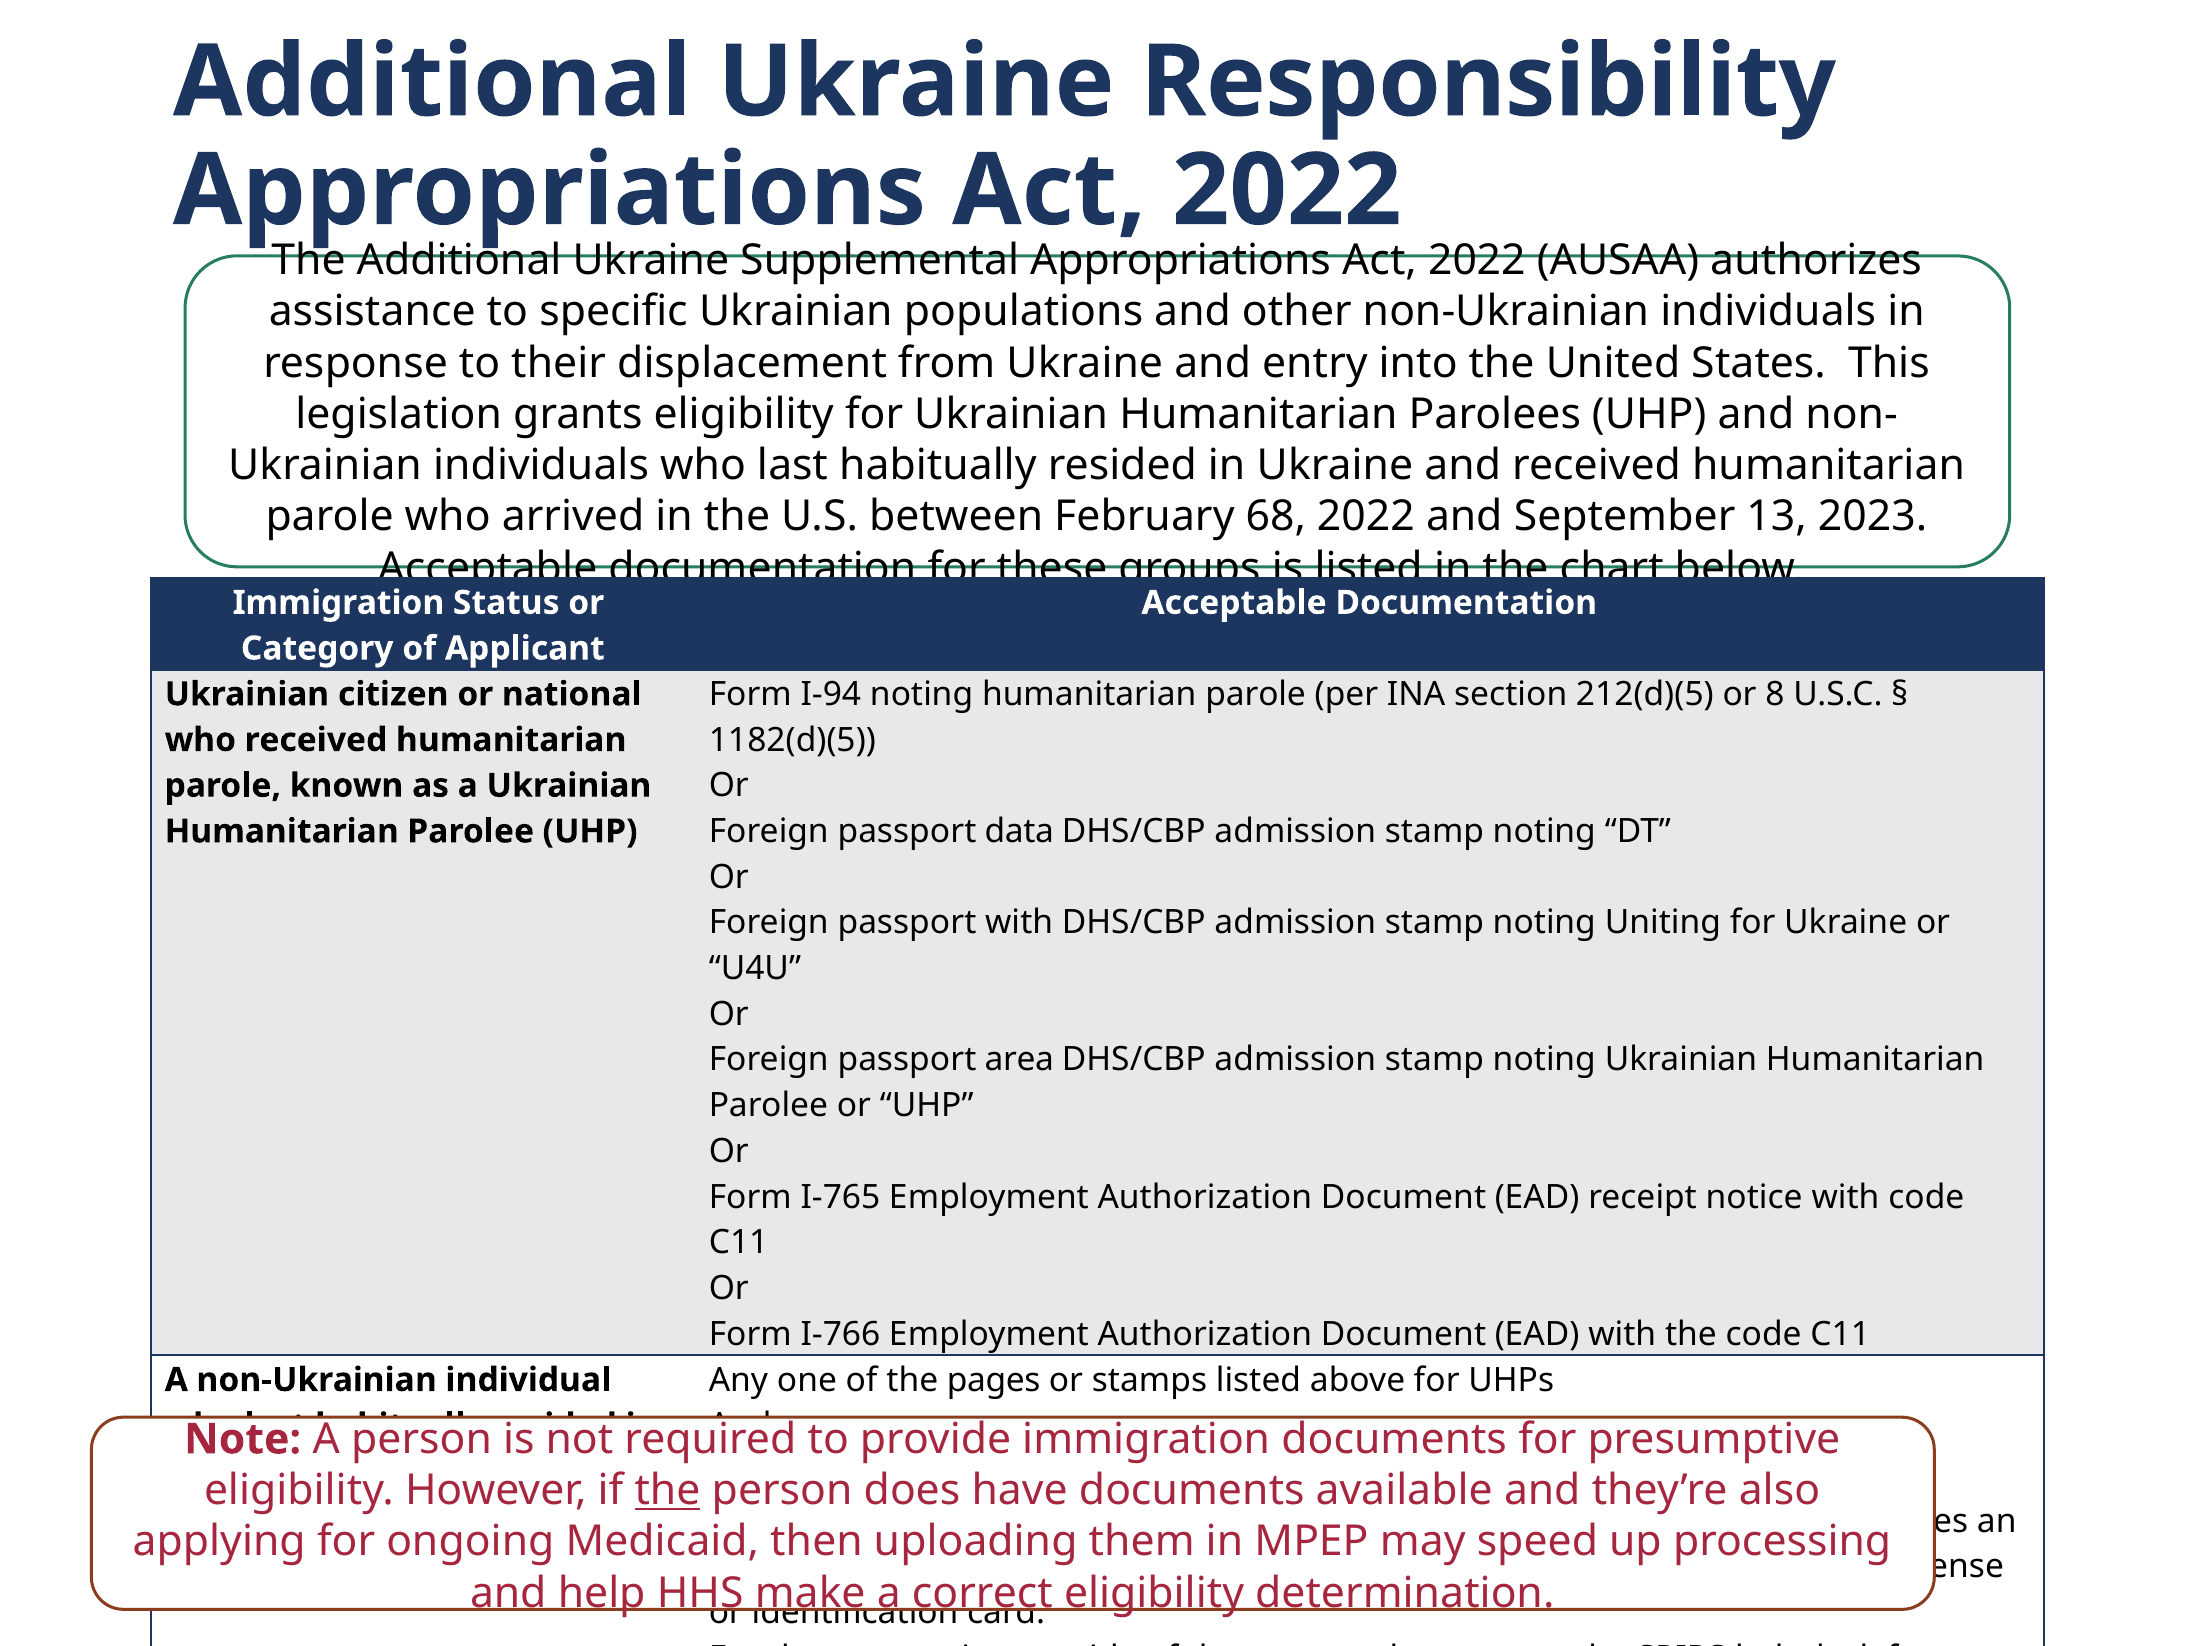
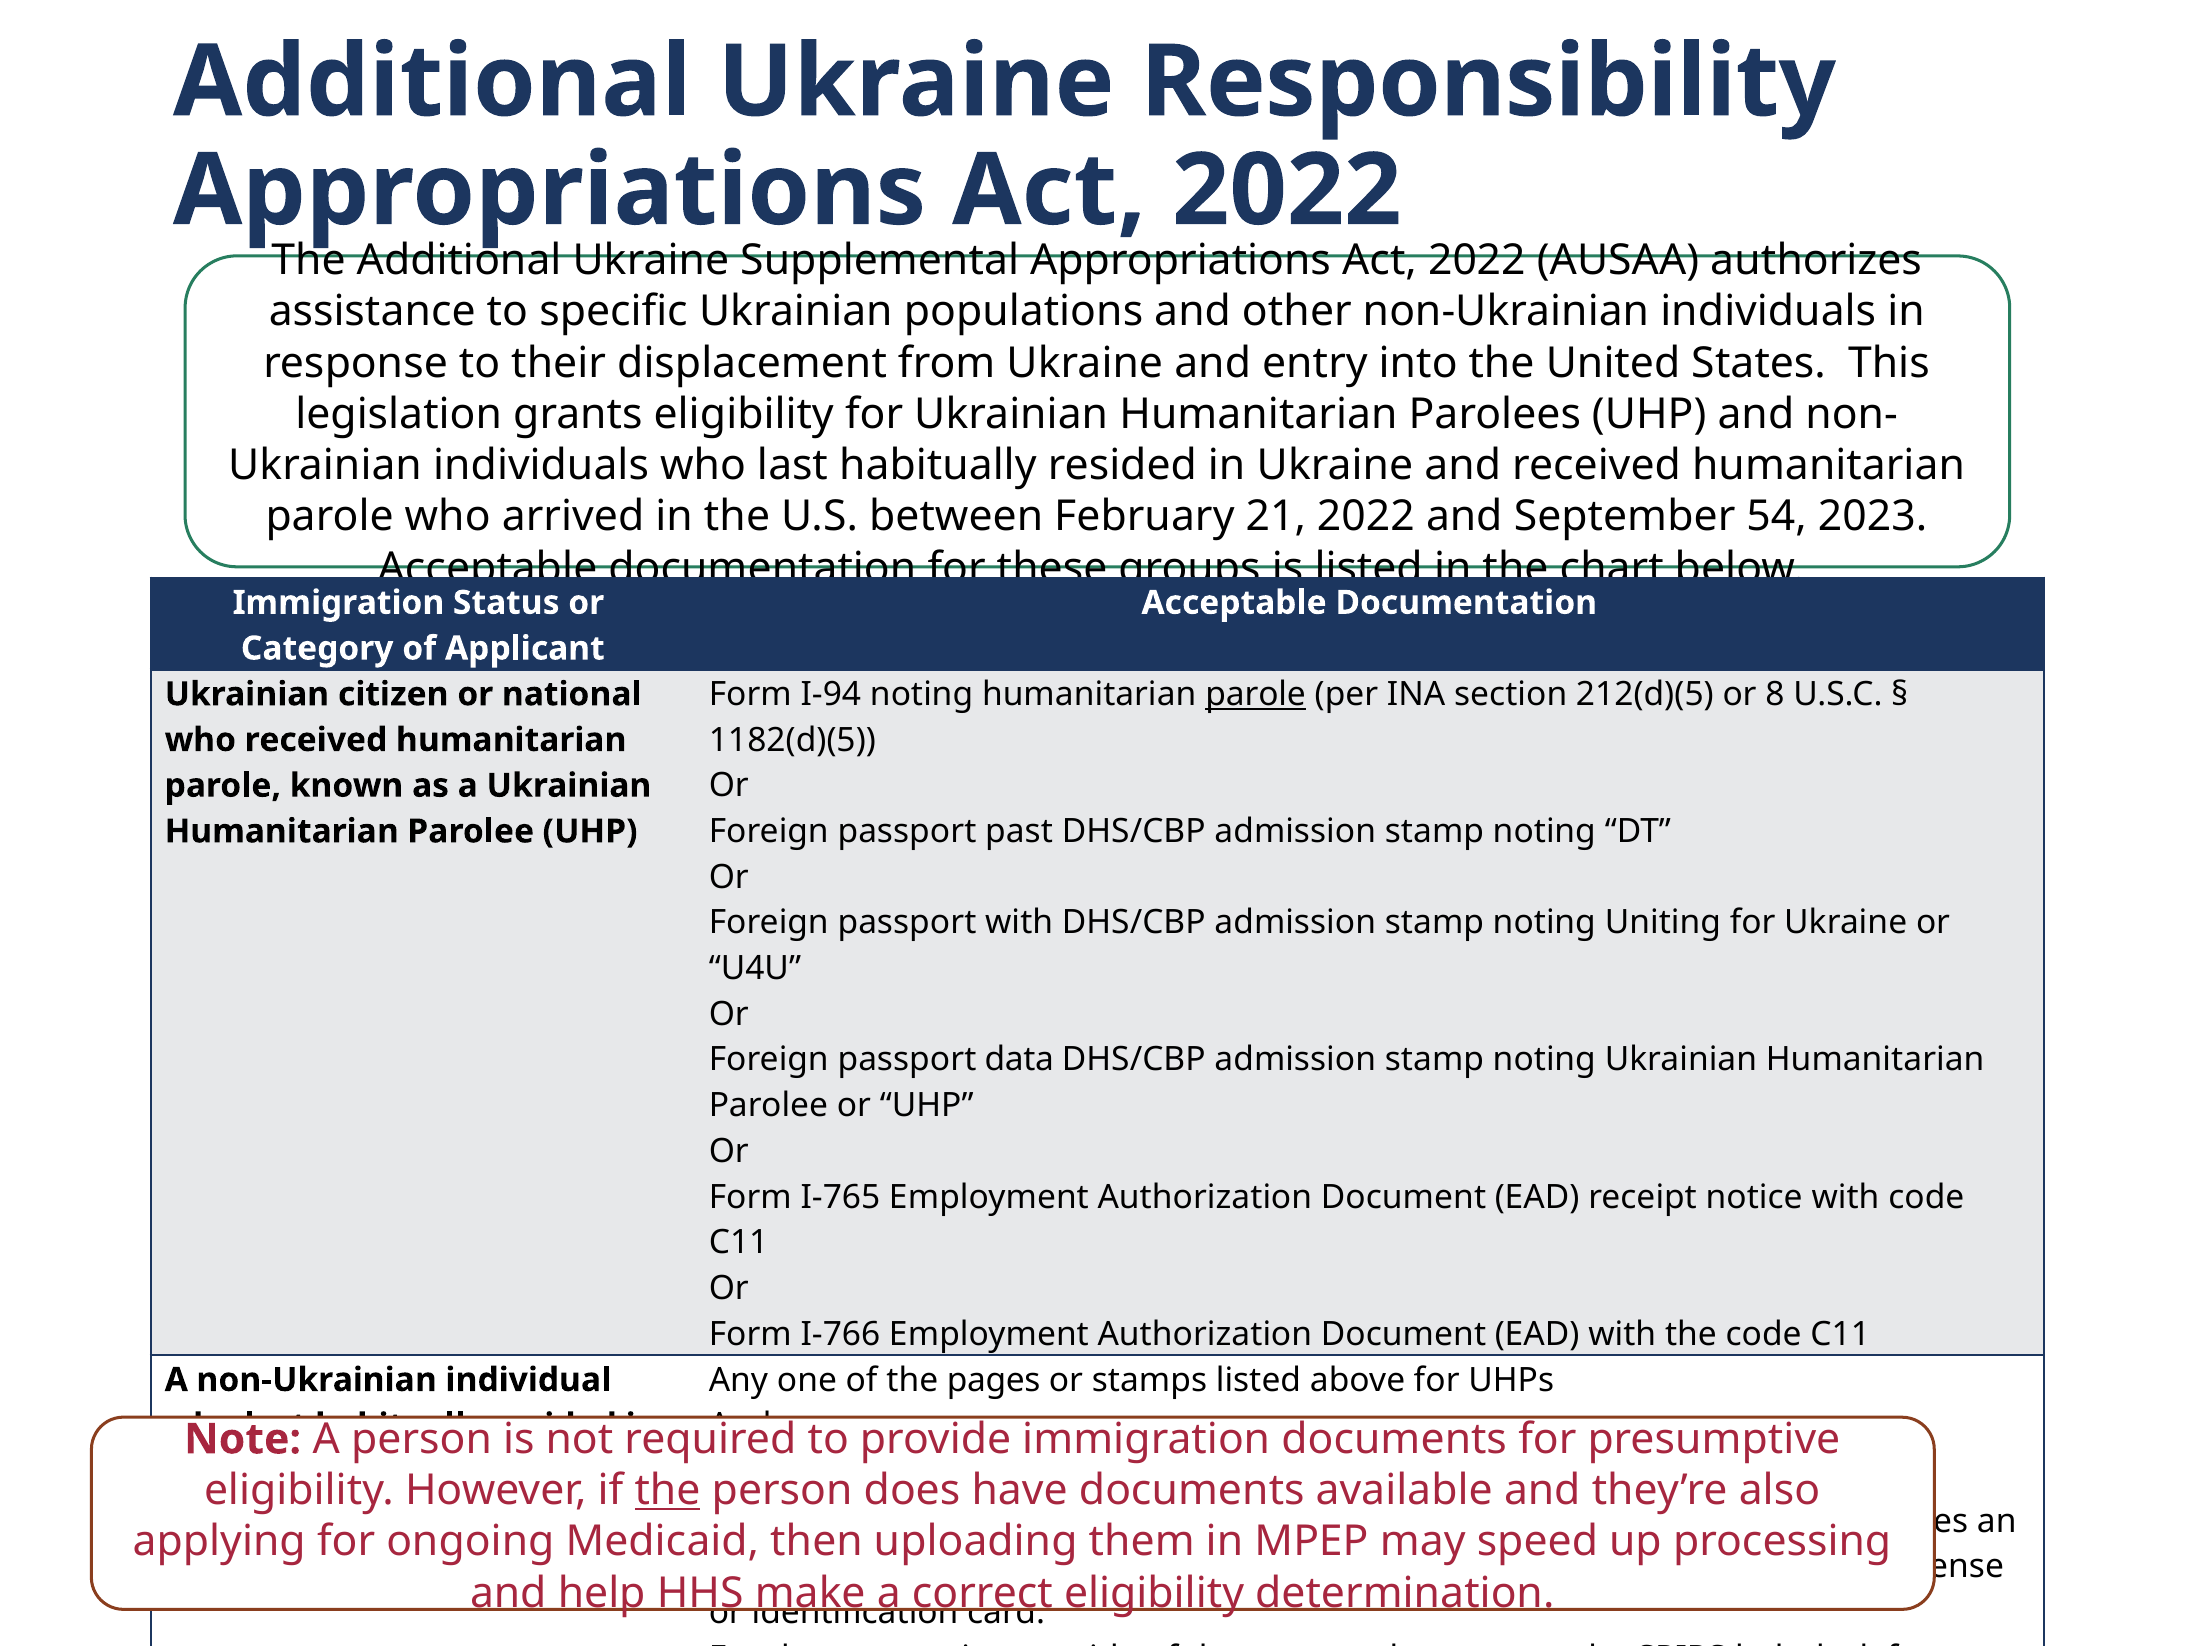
68: 68 -> 21
13: 13 -> 54
parole at (1256, 694) underline: none -> present
data: data -> past
area: area -> data
